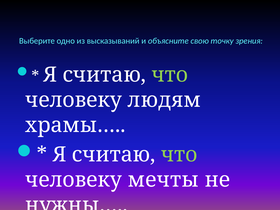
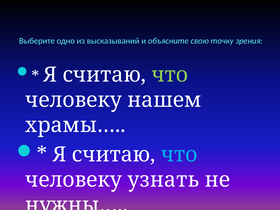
людям: людям -> нашем
что at (179, 155) colour: light green -> light blue
мечты: мечты -> узнать
